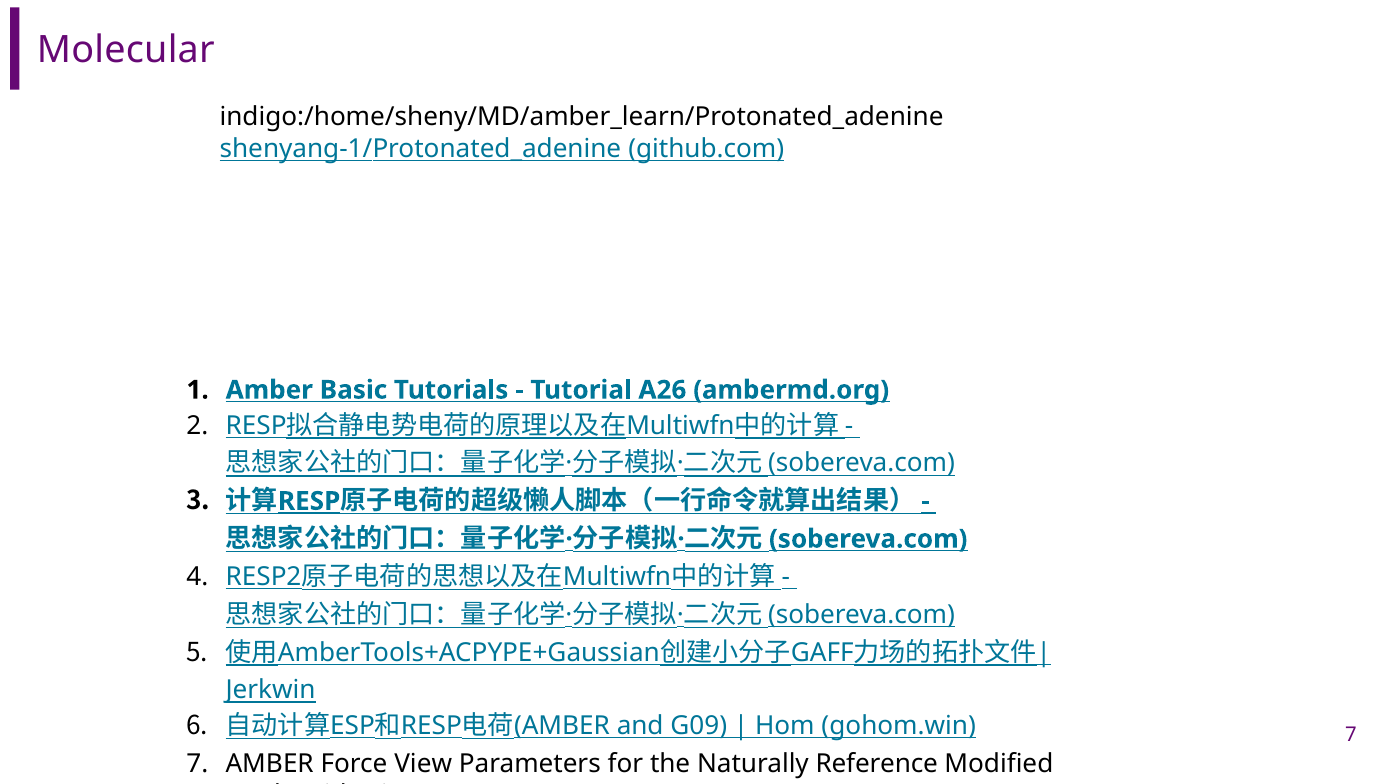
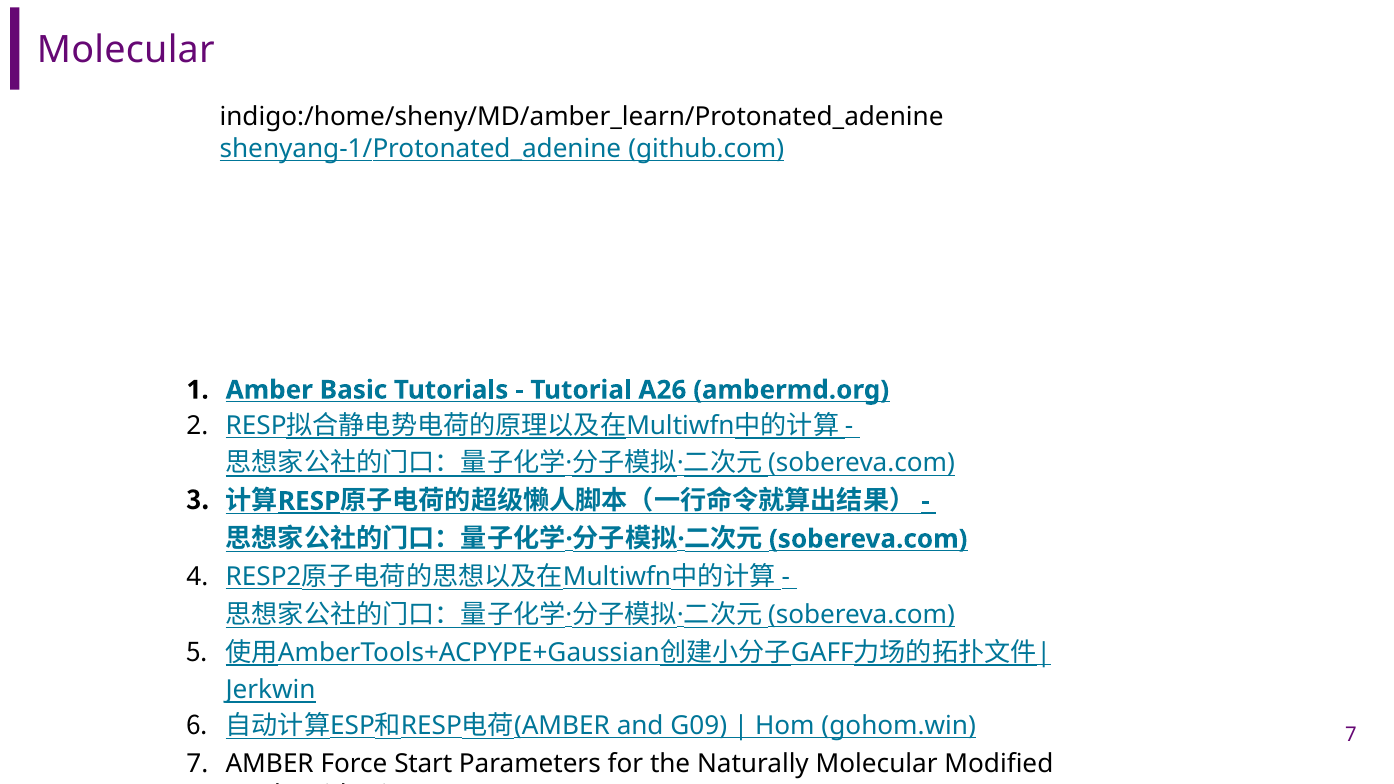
View: View -> Start
Naturally Reference: Reference -> Molecular
